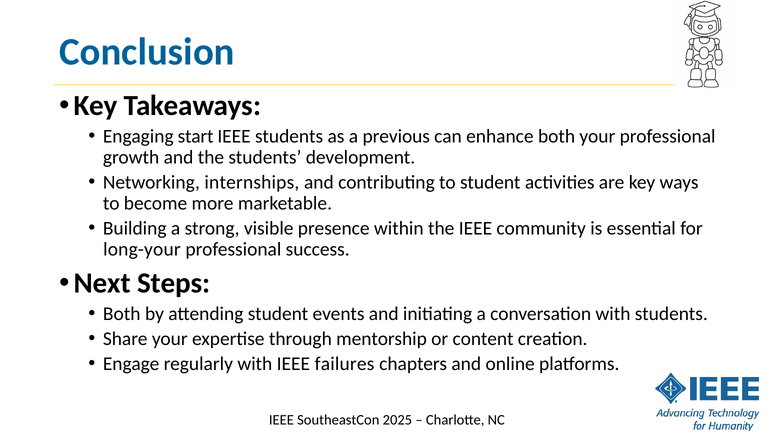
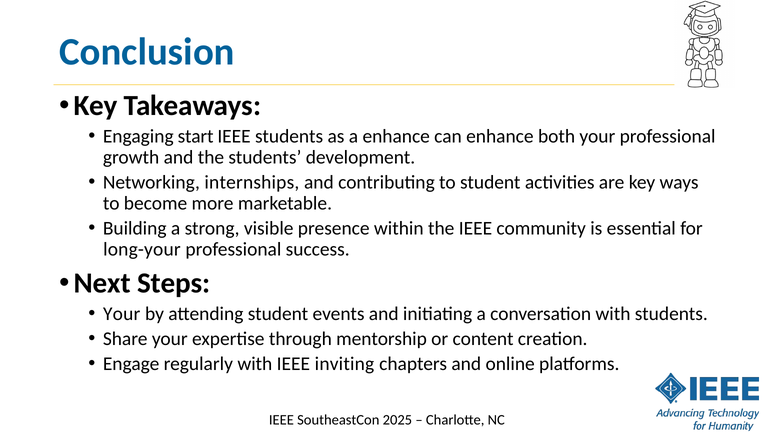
a previous: previous -> enhance
Both at (122, 314): Both -> Your
failures: failures -> inviting
